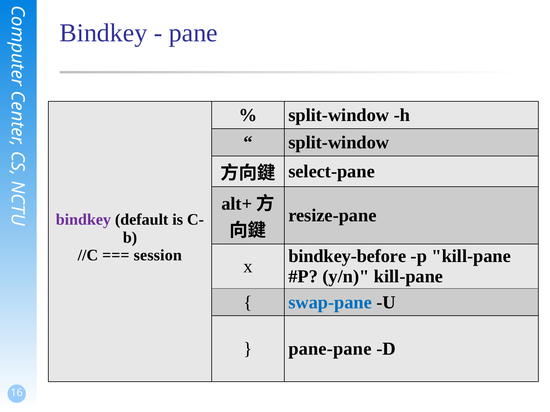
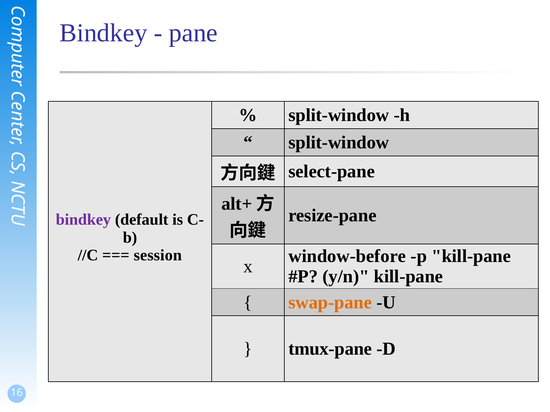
bindkey-before: bindkey-before -> window-before
swap-pane colour: blue -> orange
pane-pane: pane-pane -> tmux-pane
